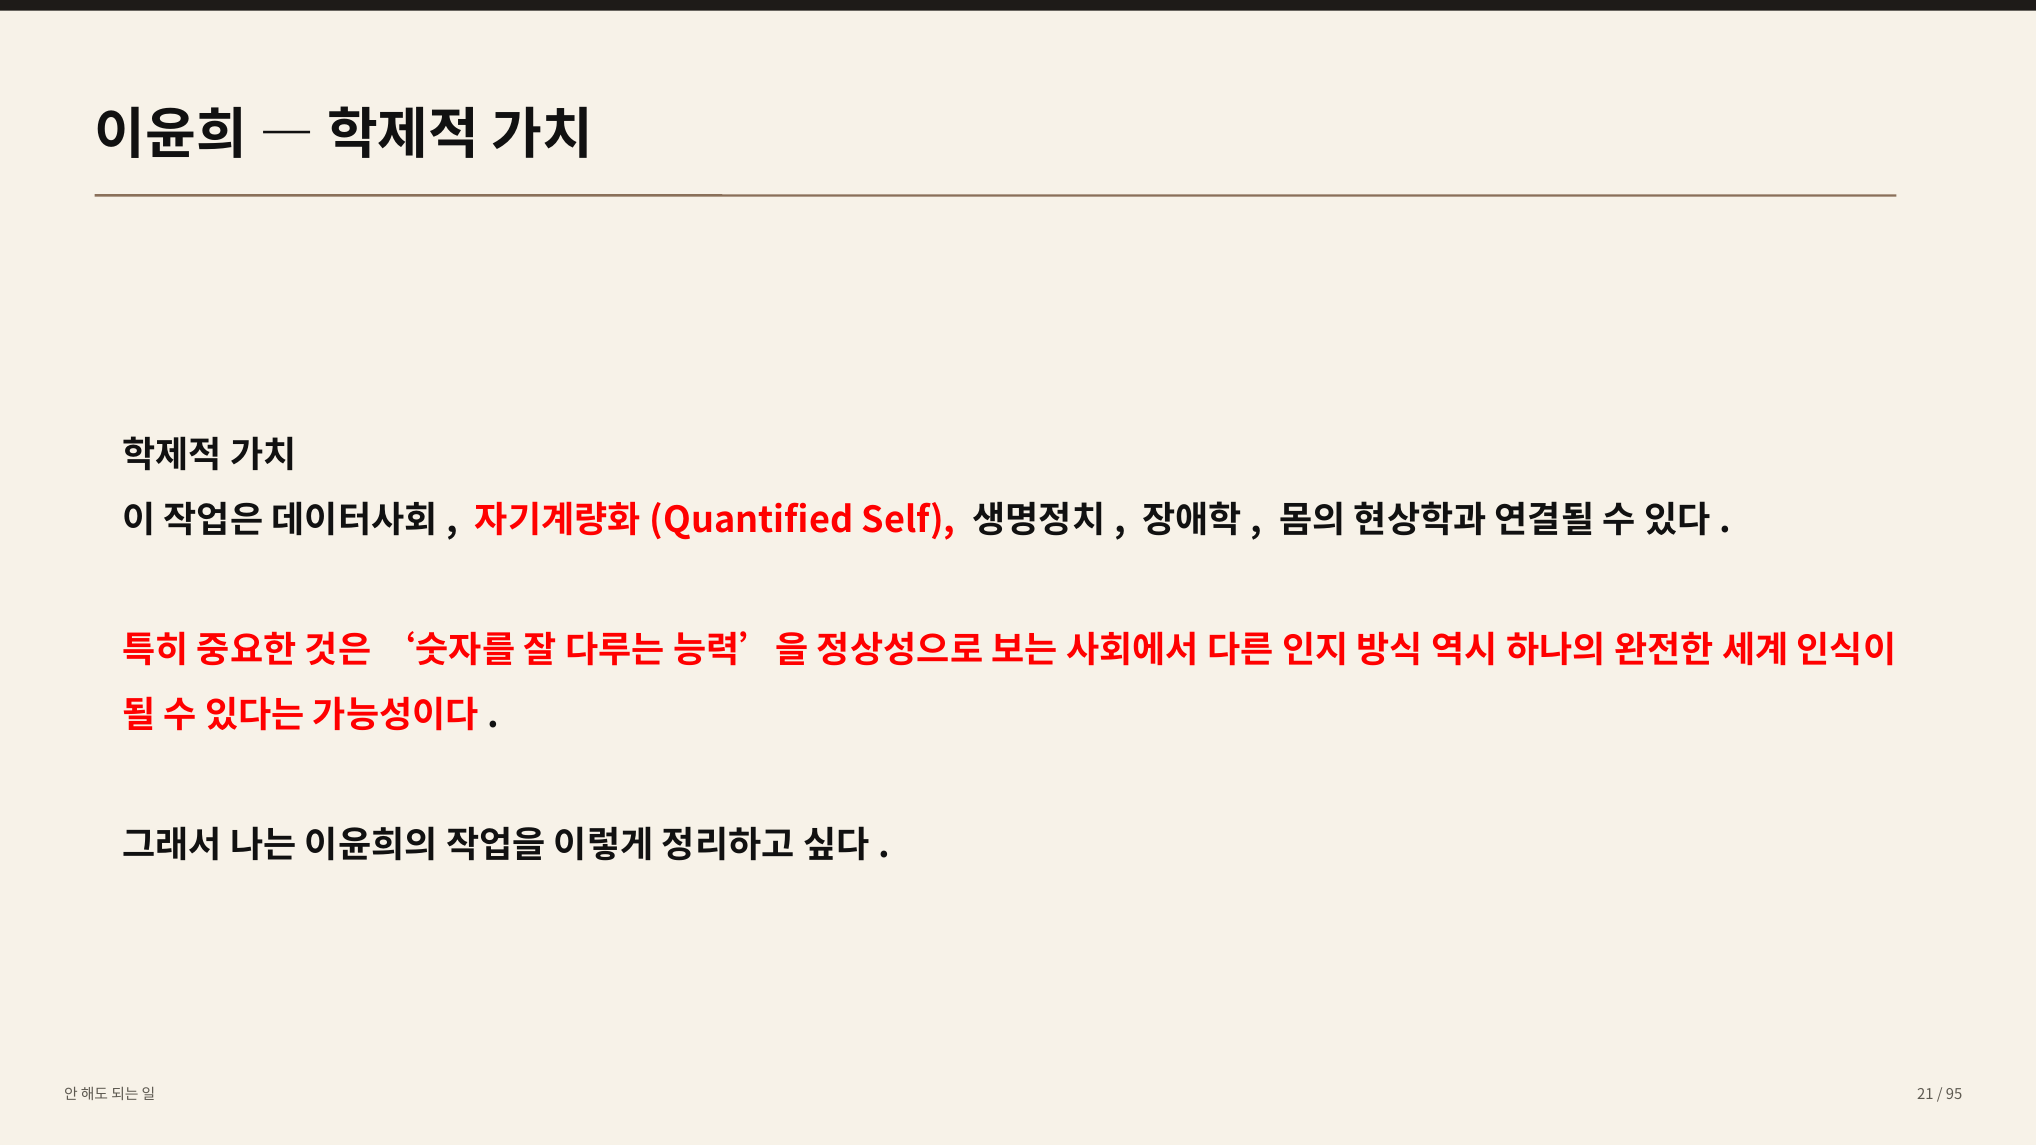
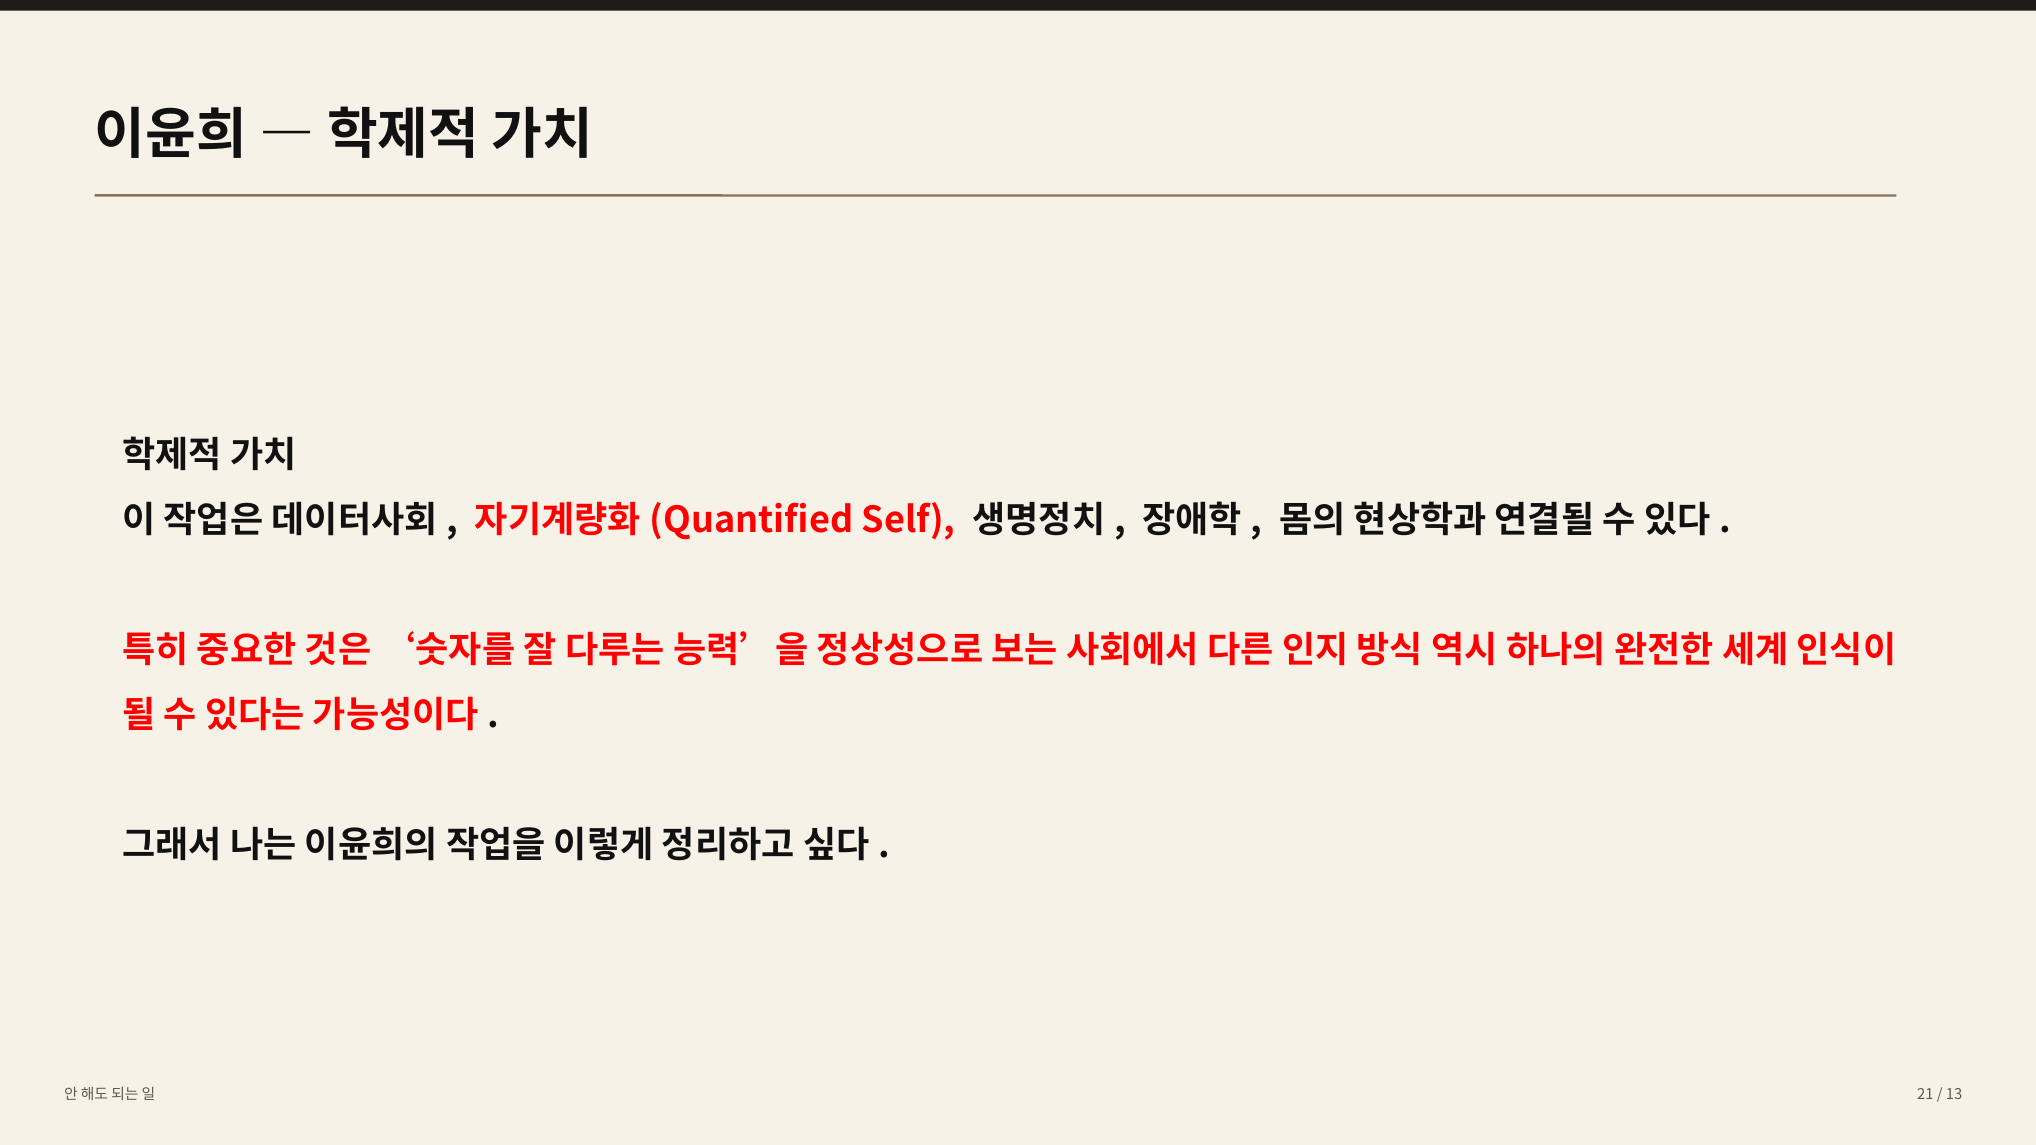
95: 95 -> 13
